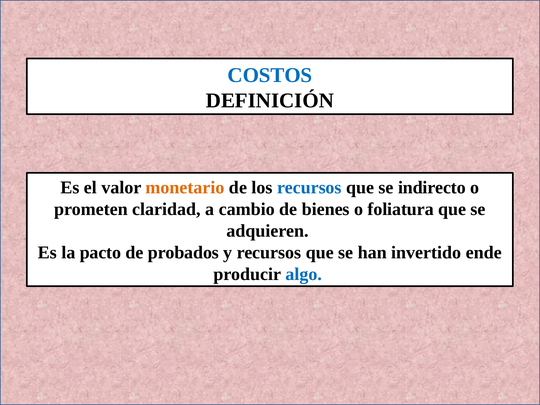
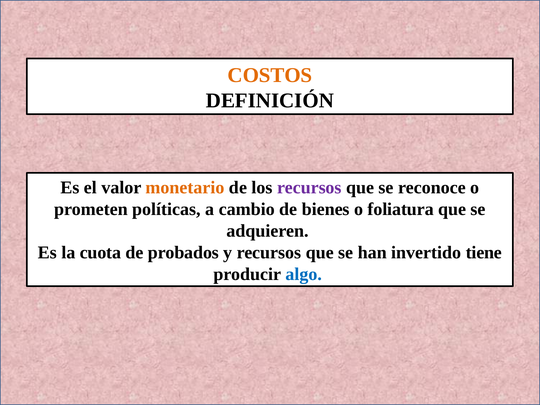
COSTOS colour: blue -> orange
recursos at (309, 188) colour: blue -> purple
indirecto: indirecto -> reconoce
claridad: claridad -> políticas
pacto: pacto -> cuota
ende: ende -> tiene
